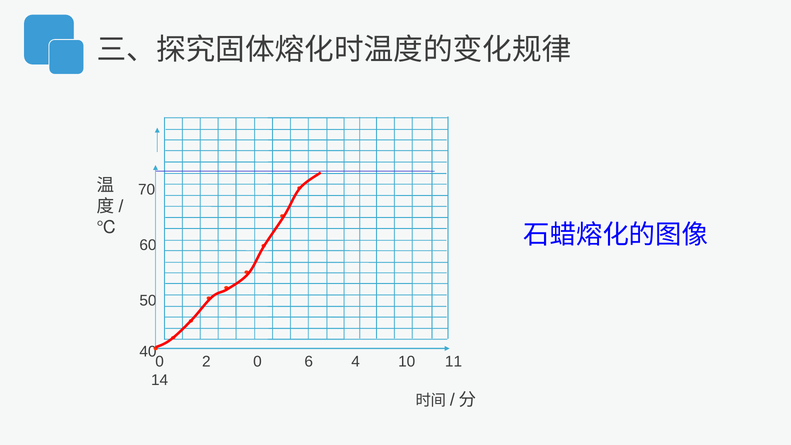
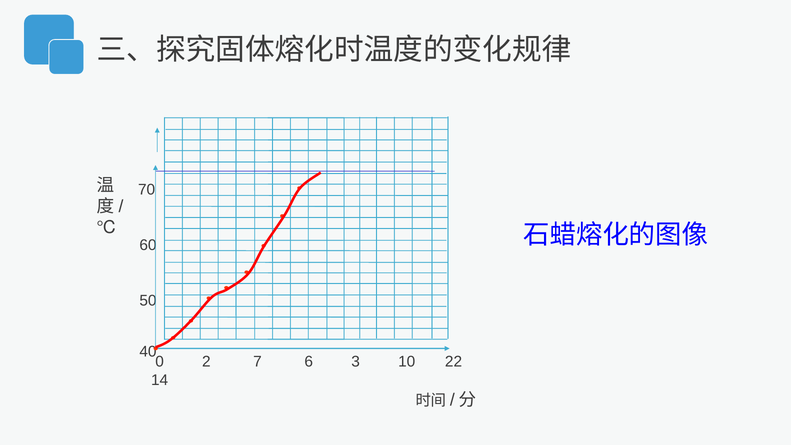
2 0: 0 -> 7
4: 4 -> 3
11: 11 -> 22
